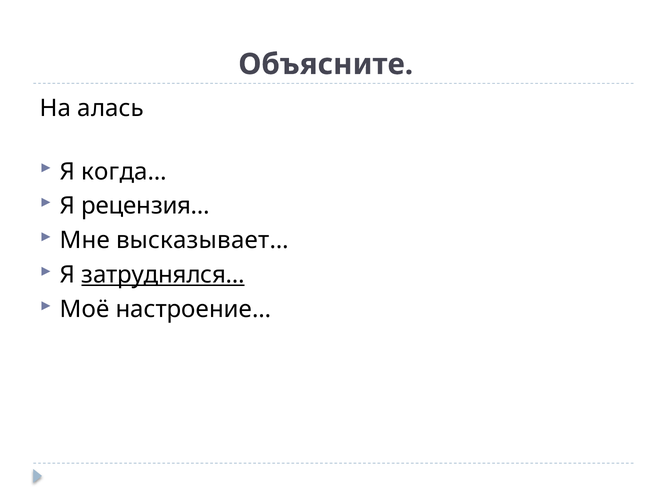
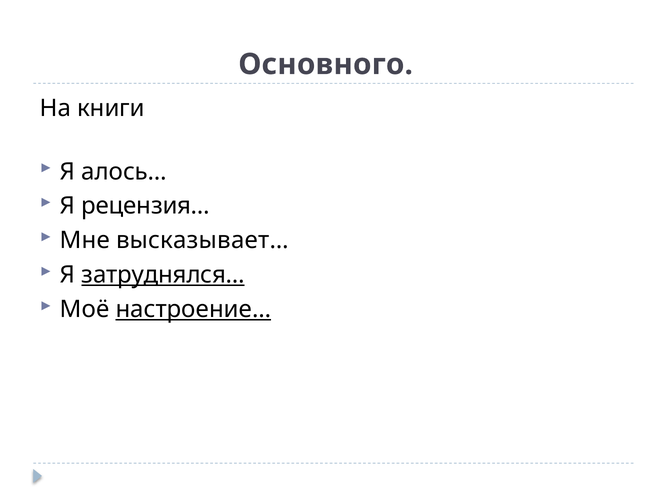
Объясните: Объясните -> Основного
алась: алась -> книги
когда…: когда… -> алось…
настроение… underline: none -> present
